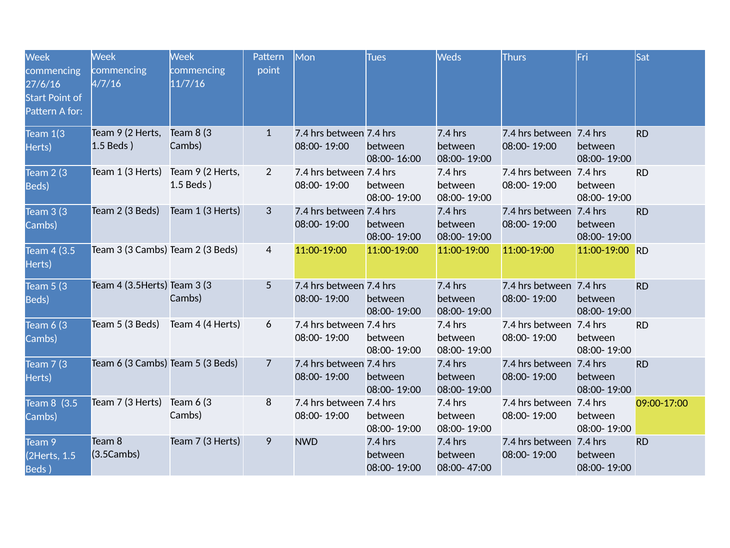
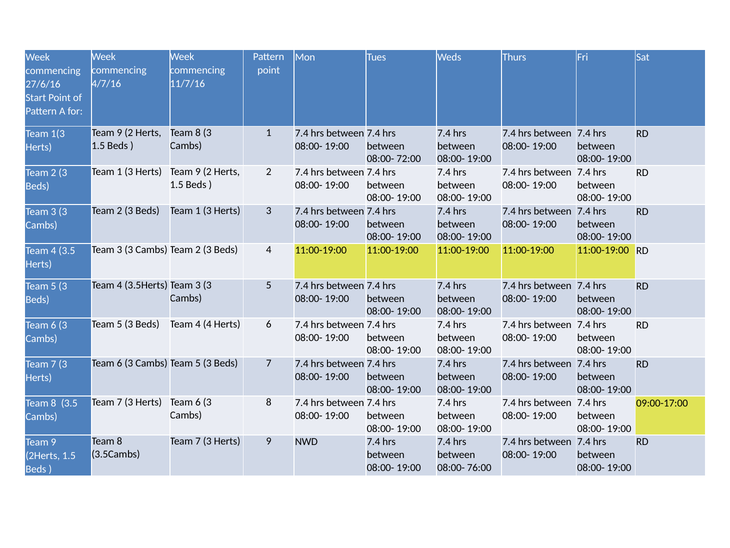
16:00: 16:00 -> 72:00
47:00: 47:00 -> 76:00
